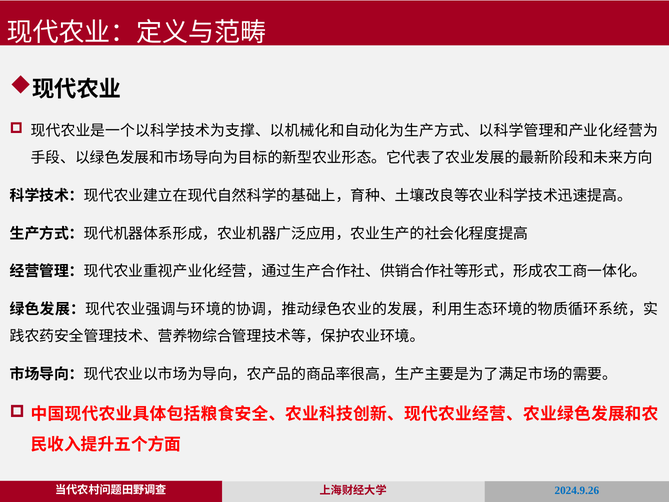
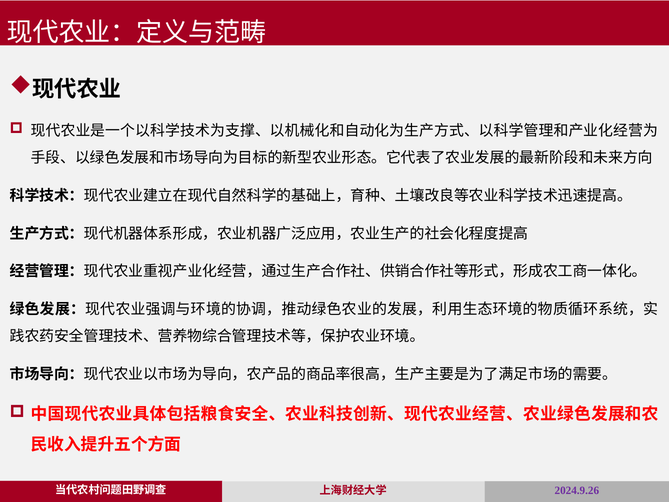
2024.9.26 colour: blue -> purple
